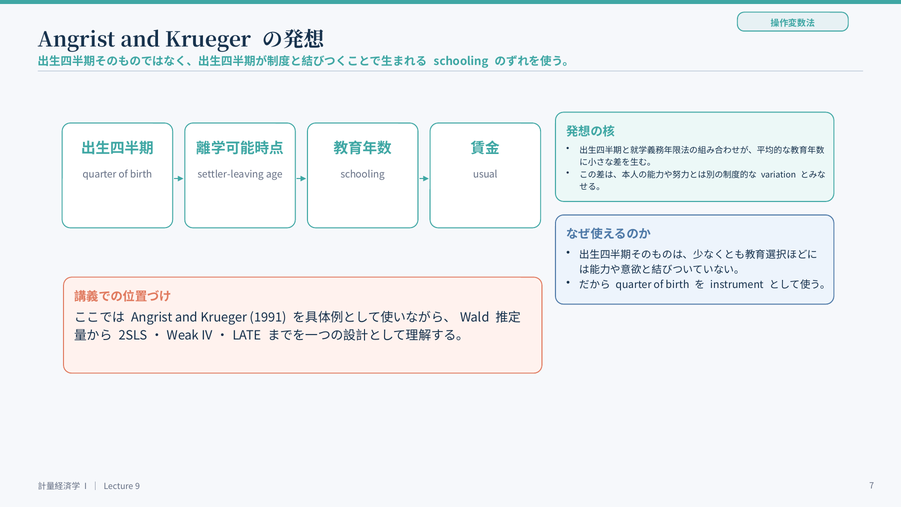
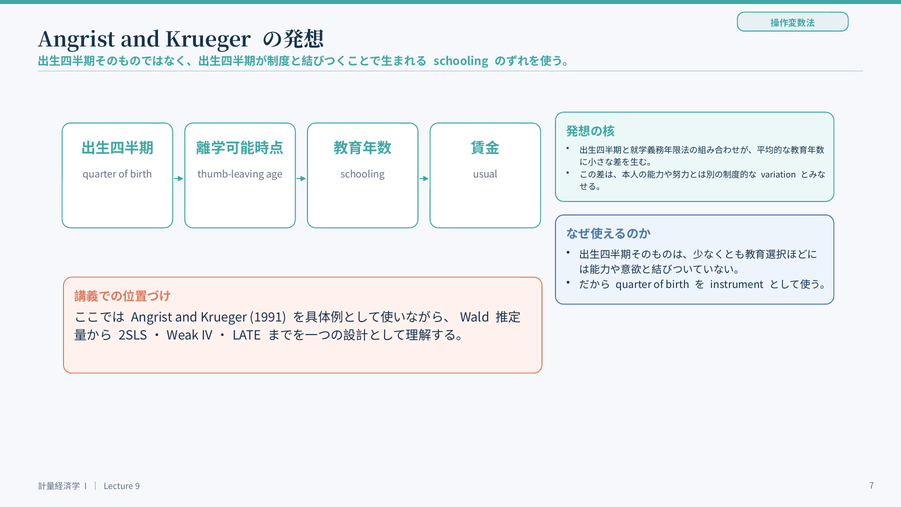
settler-leaving: settler-leaving -> thumb-leaving
